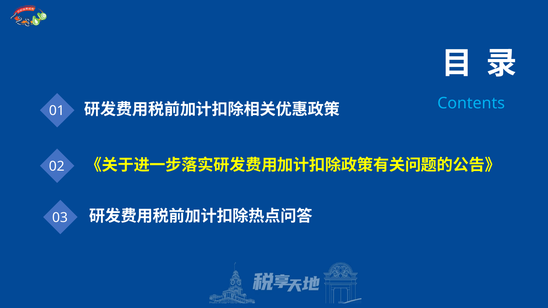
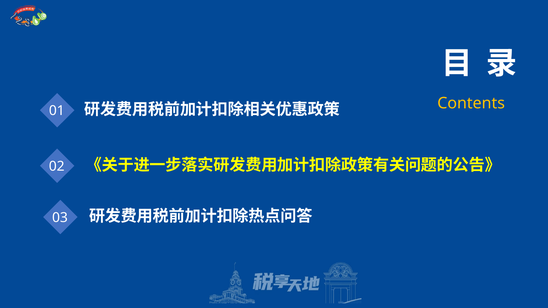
Contents colour: light blue -> yellow
